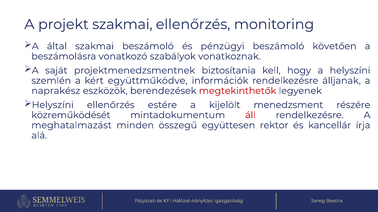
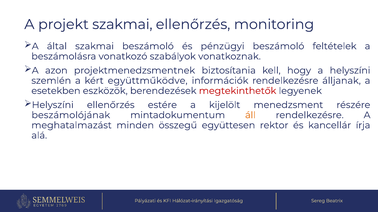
követően: követően -> feltételek
saját: saját -> azon
naprakész: naprakész -> esetekben
közreműködését: közreműködését -> beszámolójának
áll colour: red -> orange
